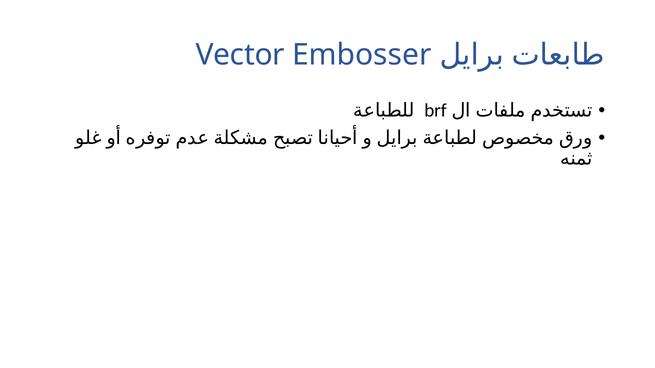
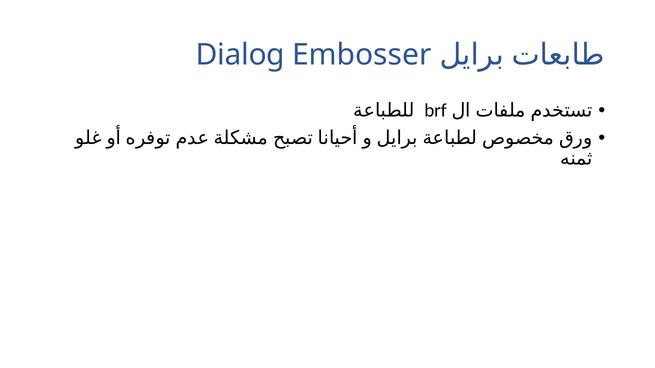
Vector: Vector -> Dialog
